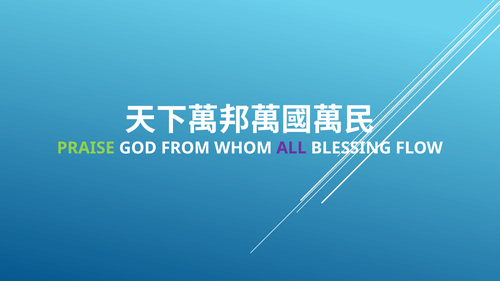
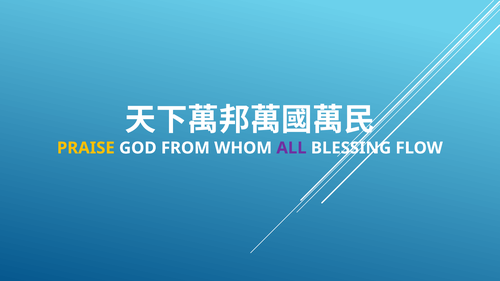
PRAISE colour: light green -> yellow
